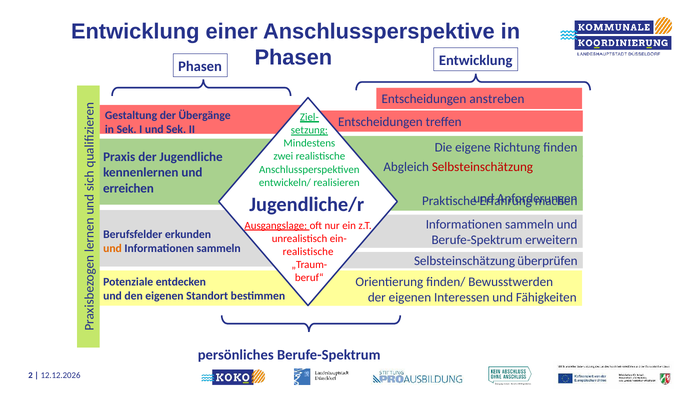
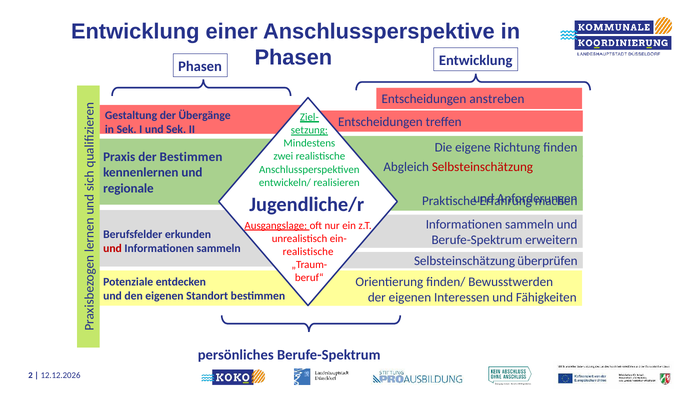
der Jugendliche: Jugendliche -> Bestimmen
erreichen: erreichen -> regionale
und at (113, 249) colour: orange -> red
